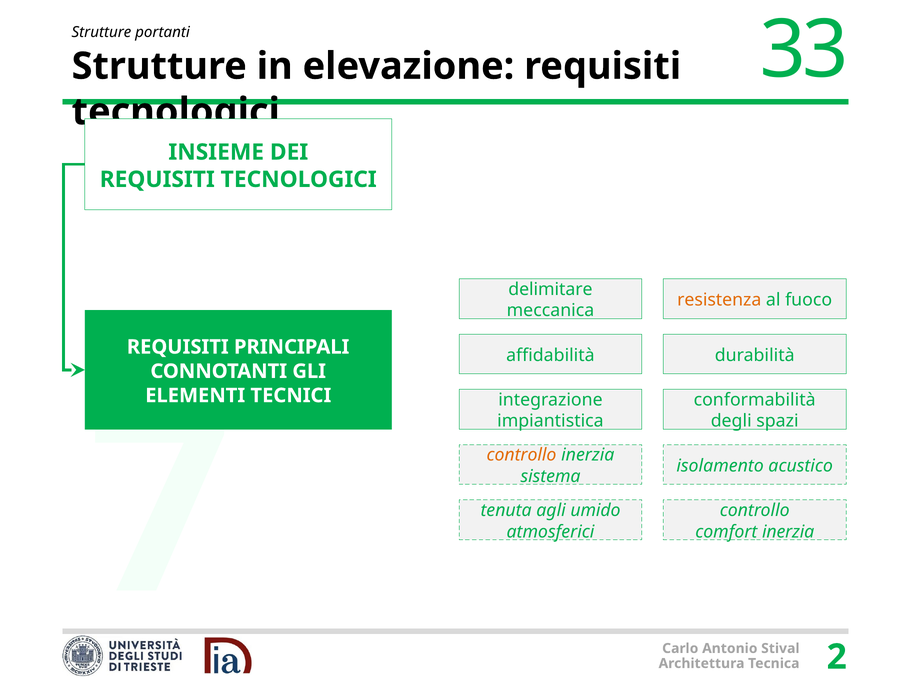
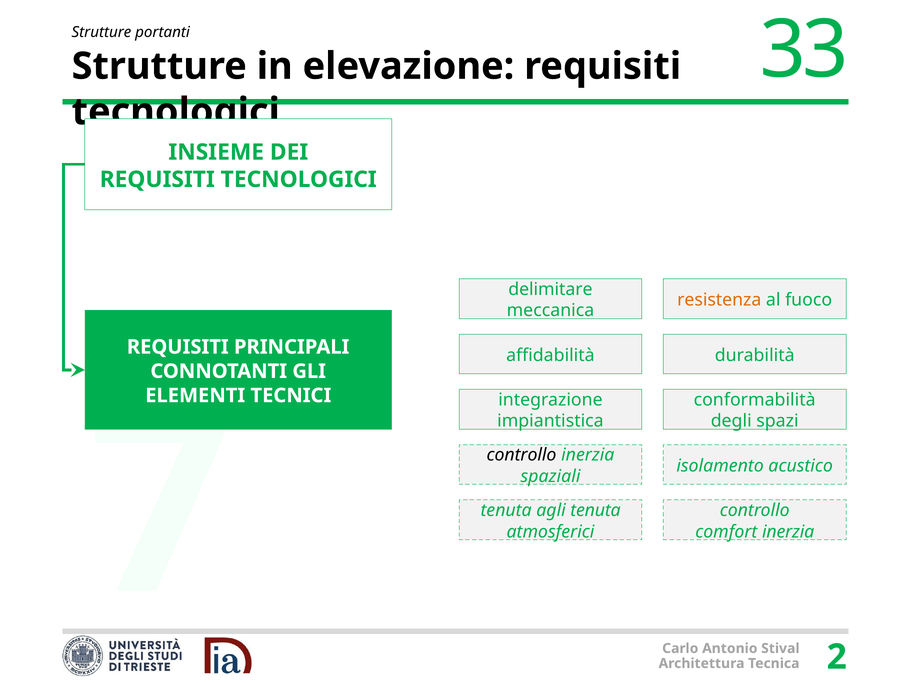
controllo at (521, 455) colour: orange -> black
sistema: sistema -> spaziali
agli umido: umido -> tenuta
